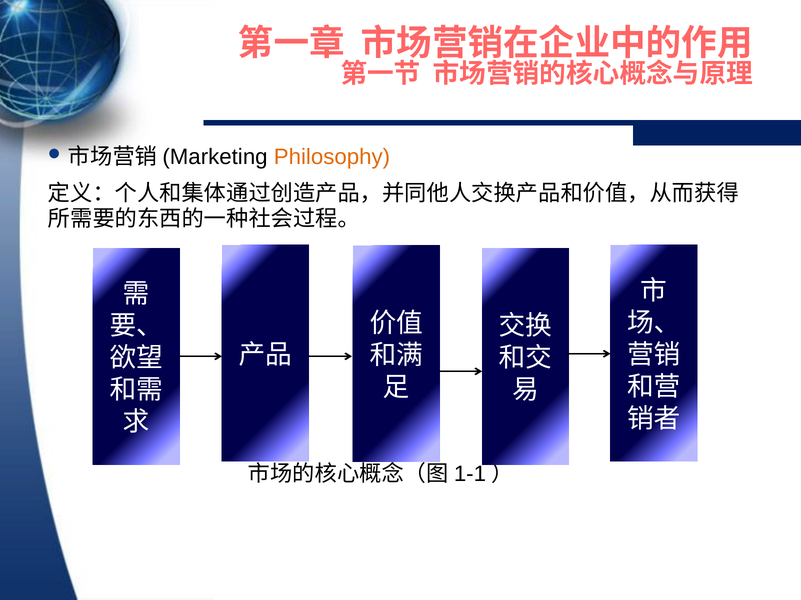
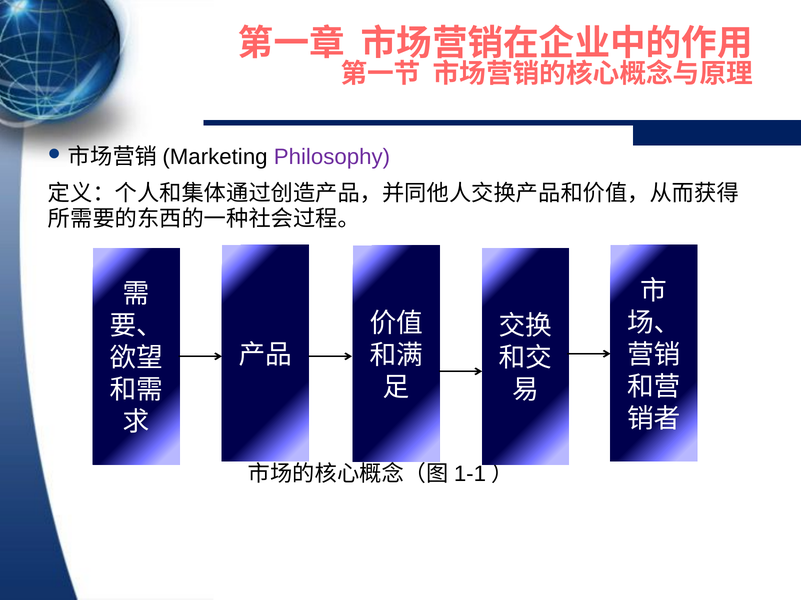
Philosophy colour: orange -> purple
